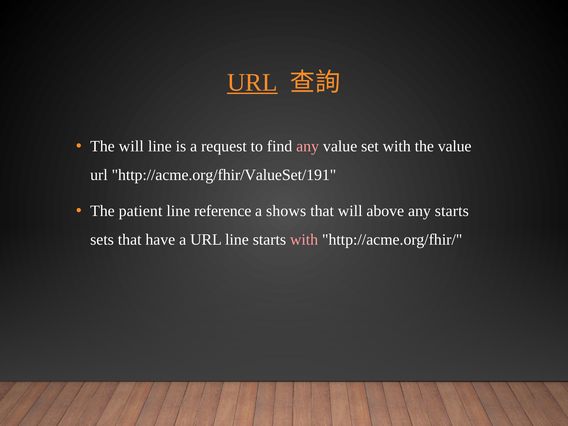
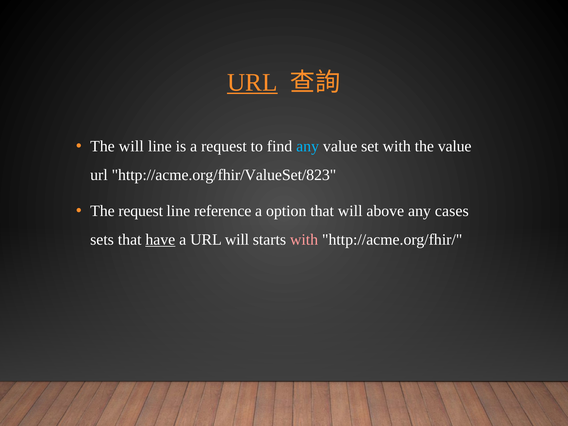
any at (308, 146) colour: pink -> light blue
http://acme.org/fhir/ValueSet/191: http://acme.org/fhir/ValueSet/191 -> http://acme.org/fhir/ValueSet/823
The patient: patient -> request
shows: shows -> option
any starts: starts -> cases
have underline: none -> present
URL line: line -> will
